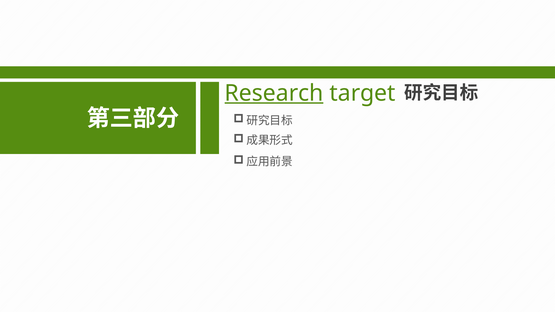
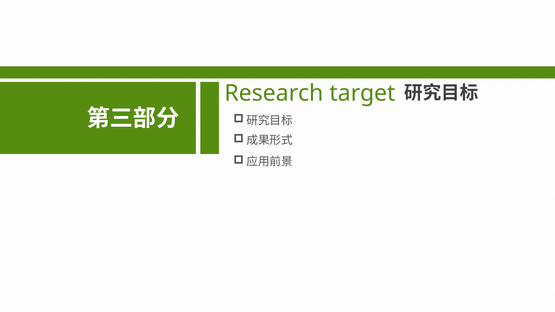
Research underline: present -> none
